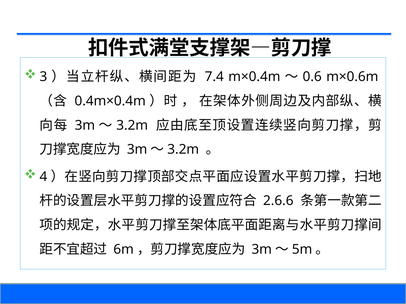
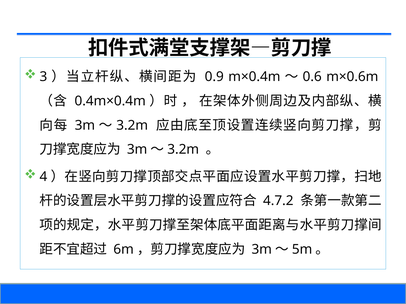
7.4: 7.4 -> 0.9
2.6.6: 2.6.6 -> 4.7.2
